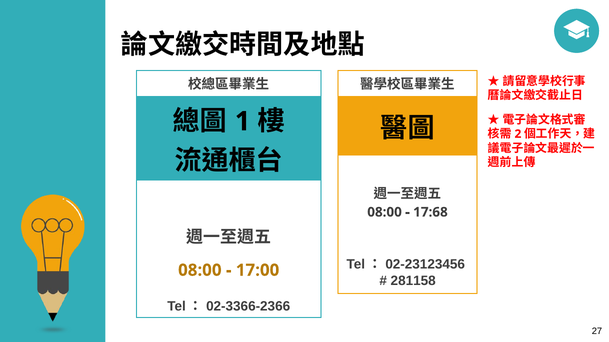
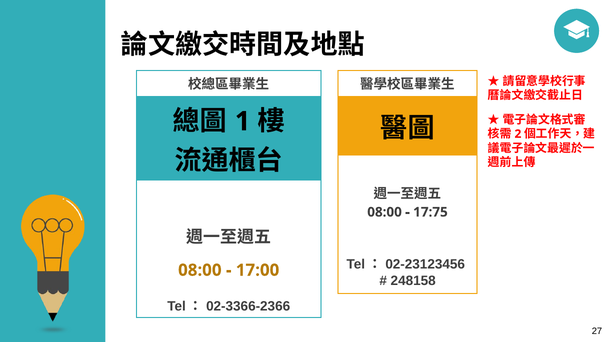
17:68: 17:68 -> 17:75
281158: 281158 -> 248158
